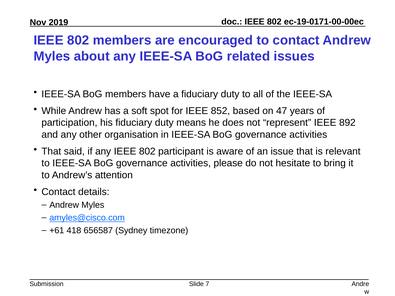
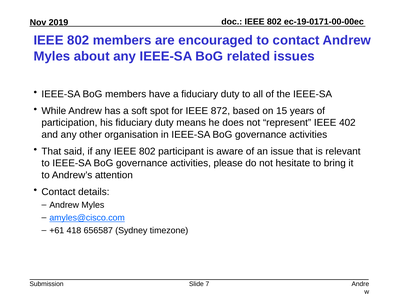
852: 852 -> 872
47: 47 -> 15
892: 892 -> 402
